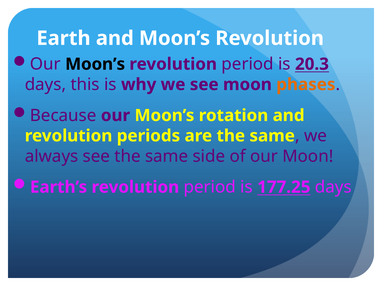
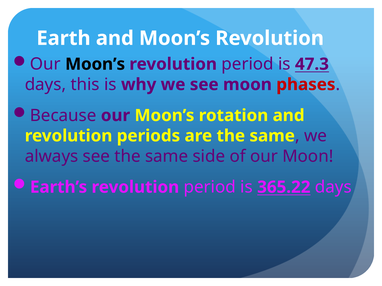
20.3: 20.3 -> 47.3
phases colour: orange -> red
177.25: 177.25 -> 365.22
